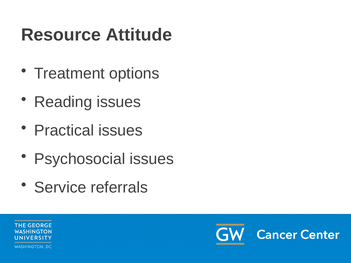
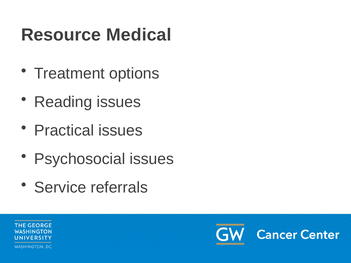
Attitude: Attitude -> Medical
